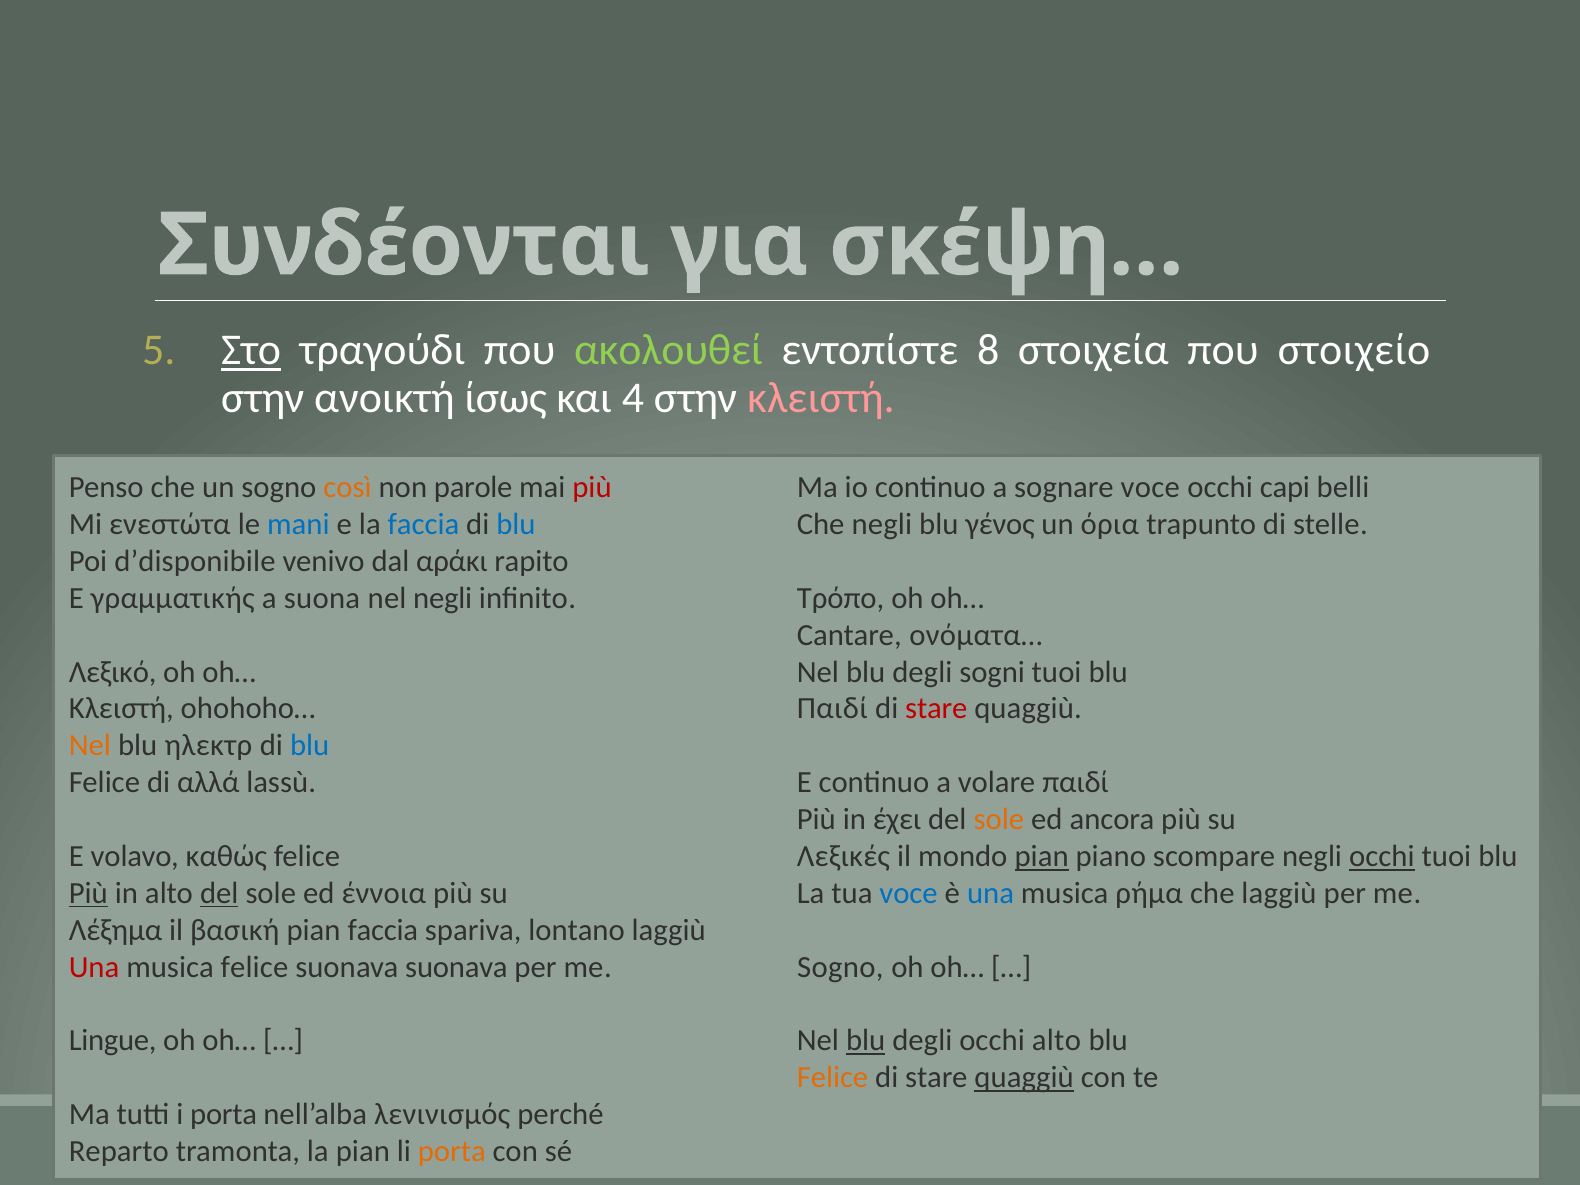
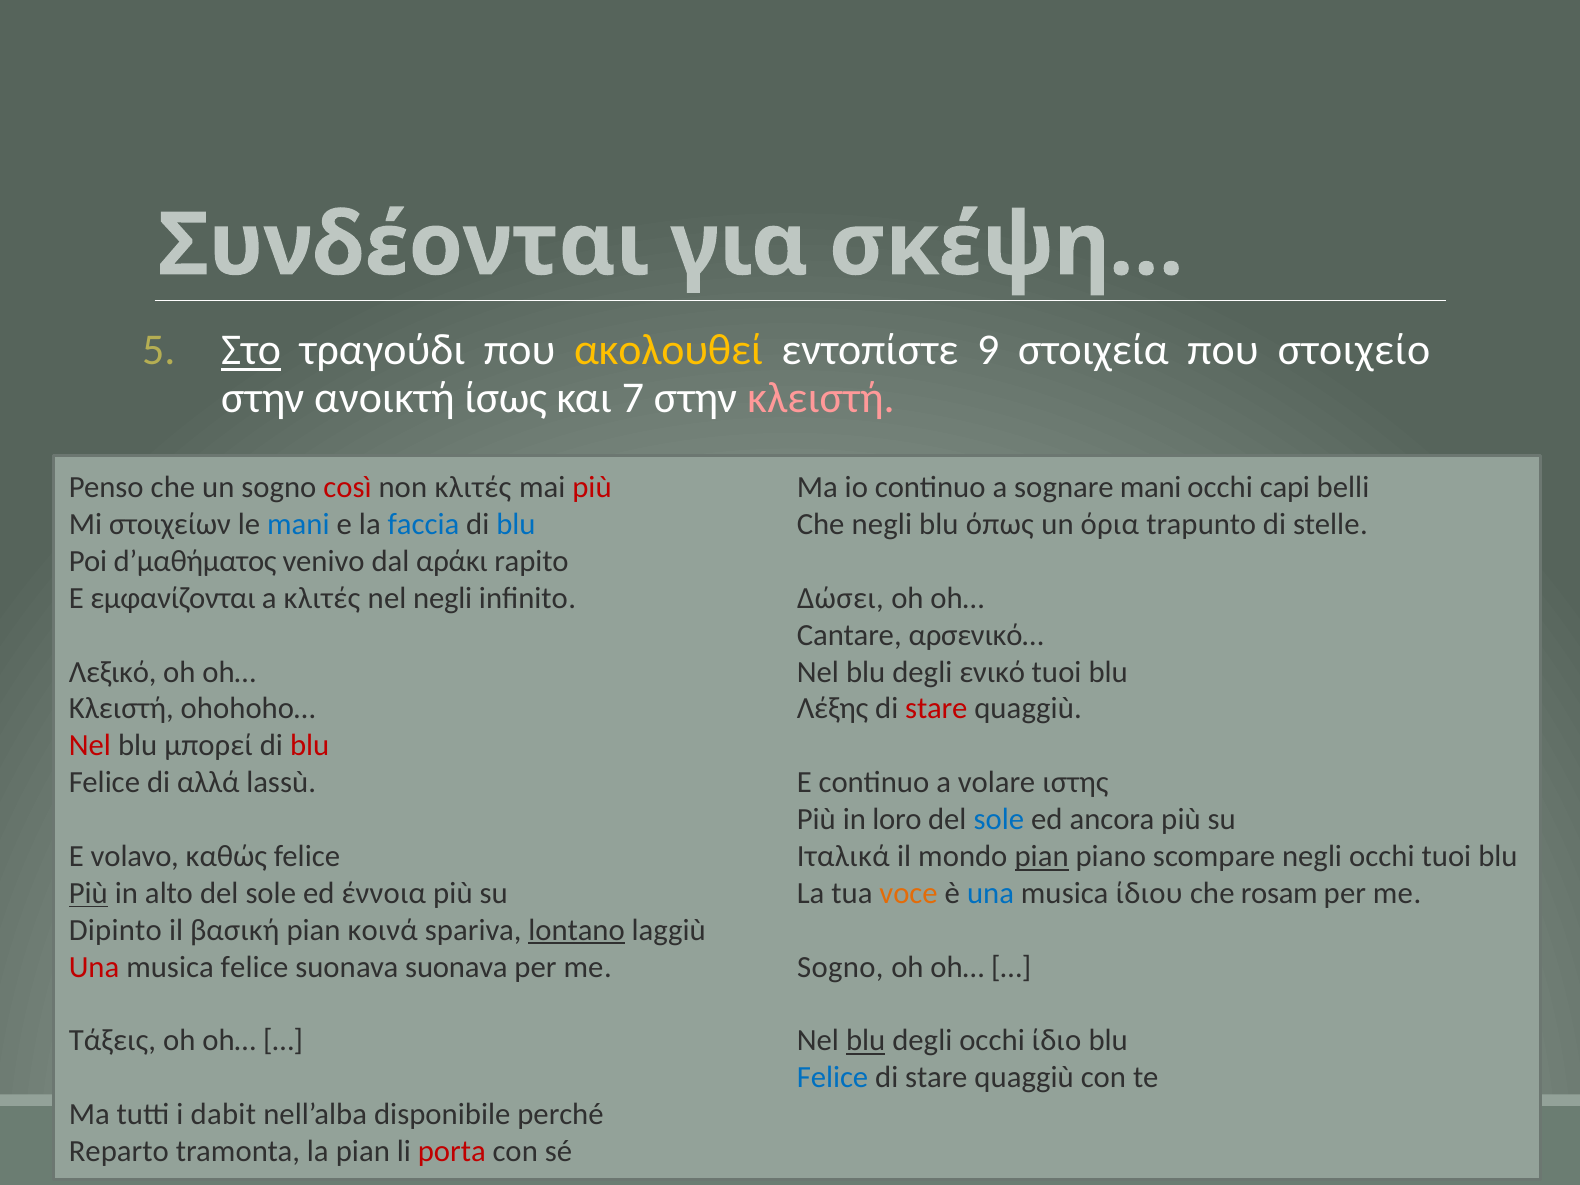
ακολουθεί colour: light green -> yellow
8: 8 -> 9
4: 4 -> 7
così colour: orange -> red
non parole: parole -> κλιτές
sognare voce: voce -> mani
ενεστώτα: ενεστώτα -> στοιχείων
γένος: γένος -> όπως
d’disponibile: d’disponibile -> d’μαθήματος
γραμματικής: γραμματικής -> εμφανίζονται
a suona: suona -> κλιτές
Τρόπο: Τρόπο -> Δώσει
ονόματα…: ονόματα… -> αρσενικό…
sogni: sogni -> ενικό
Παιδί at (832, 709): Παιδί -> Λέξης
Nel at (90, 746) colour: orange -> red
ηλεκτρ: ηλεκτρ -> μπορεί
blu at (310, 746) colour: blue -> red
volare παιδί: παιδί -> ιστης
έχει: έχει -> loro
sole at (999, 819) colour: orange -> blue
Λεξικές: Λεξικές -> Ιταλικά
occhi at (1382, 856) underline: present -> none
del at (219, 893) underline: present -> none
voce at (909, 893) colour: blue -> orange
ρήμα: ρήμα -> ίδιου
che laggiù: laggiù -> rosam
Λέξημα: Λέξημα -> Dipinto
pian faccia: faccia -> κοινά
lontano underline: none -> present
Lingue: Lingue -> Τάξεις
occhi alto: alto -> ίδιο
Felice at (833, 1078) colour: orange -> blue
quaggiù at (1024, 1078) underline: present -> none
i porta: porta -> dabit
λενινισμός: λενινισμός -> disponibile
porta at (452, 1151) colour: orange -> red
